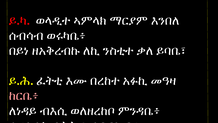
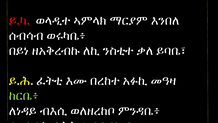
ከርቤ፥ colour: pink -> light green
